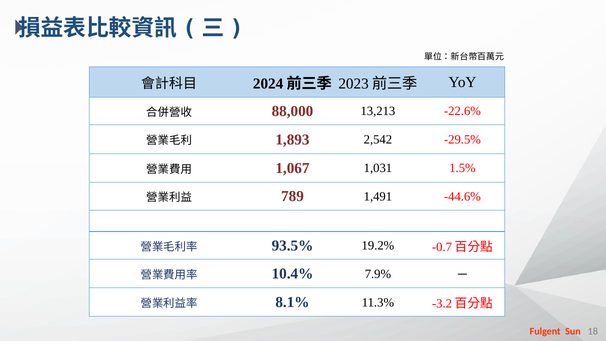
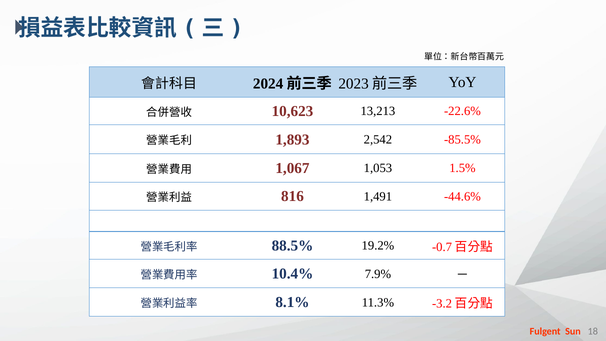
88,000: 88,000 -> 10,623
-29.5%: -29.5% -> -85.5%
1,031: 1,031 -> 1,053
789: 789 -> 816
93.5%: 93.5% -> 88.5%
